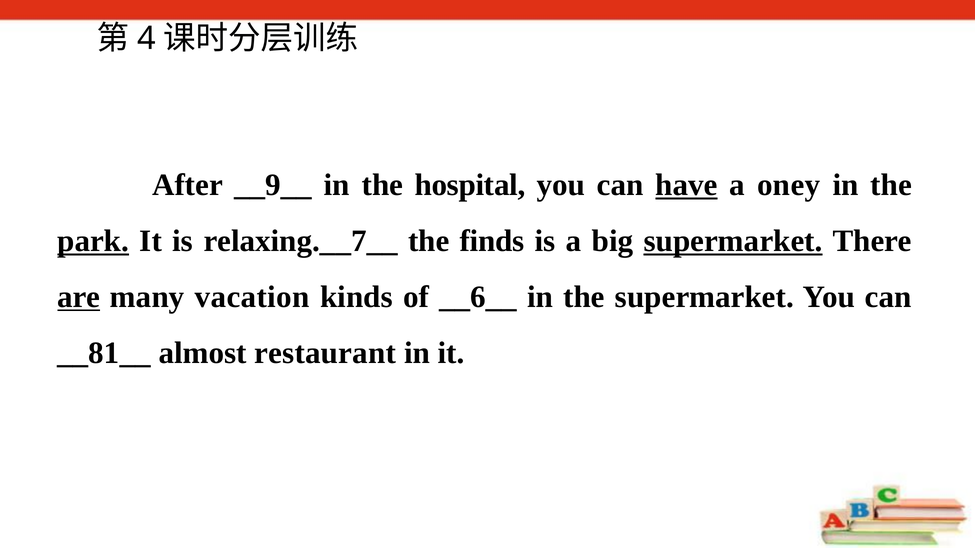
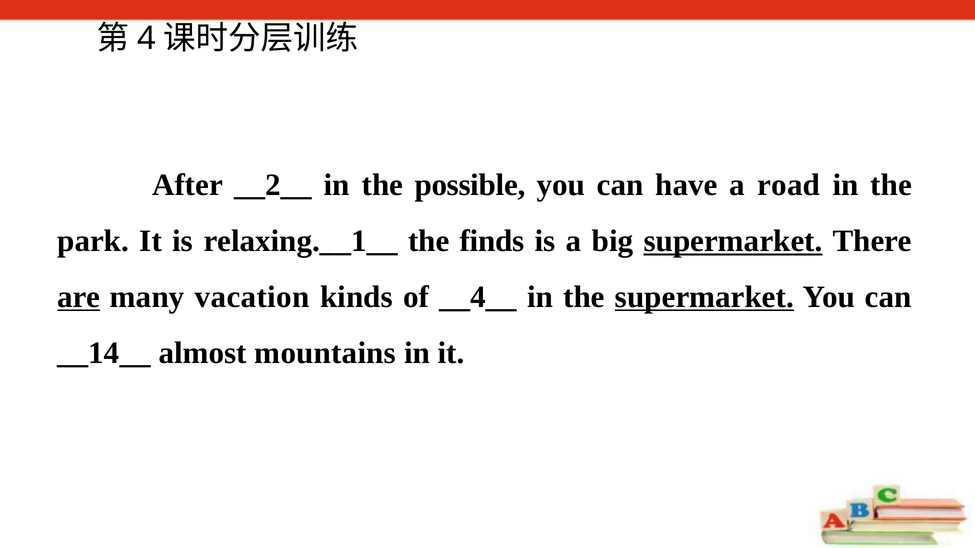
__9__: __9__ -> __2__
hospital: hospital -> possible
have underline: present -> none
oney: oney -> road
park underline: present -> none
relaxing.__7__: relaxing.__7__ -> relaxing.__1__
__6__: __6__ -> __4__
supermarket at (704, 297) underline: none -> present
__81__: __81__ -> __14__
restaurant: restaurant -> mountains
